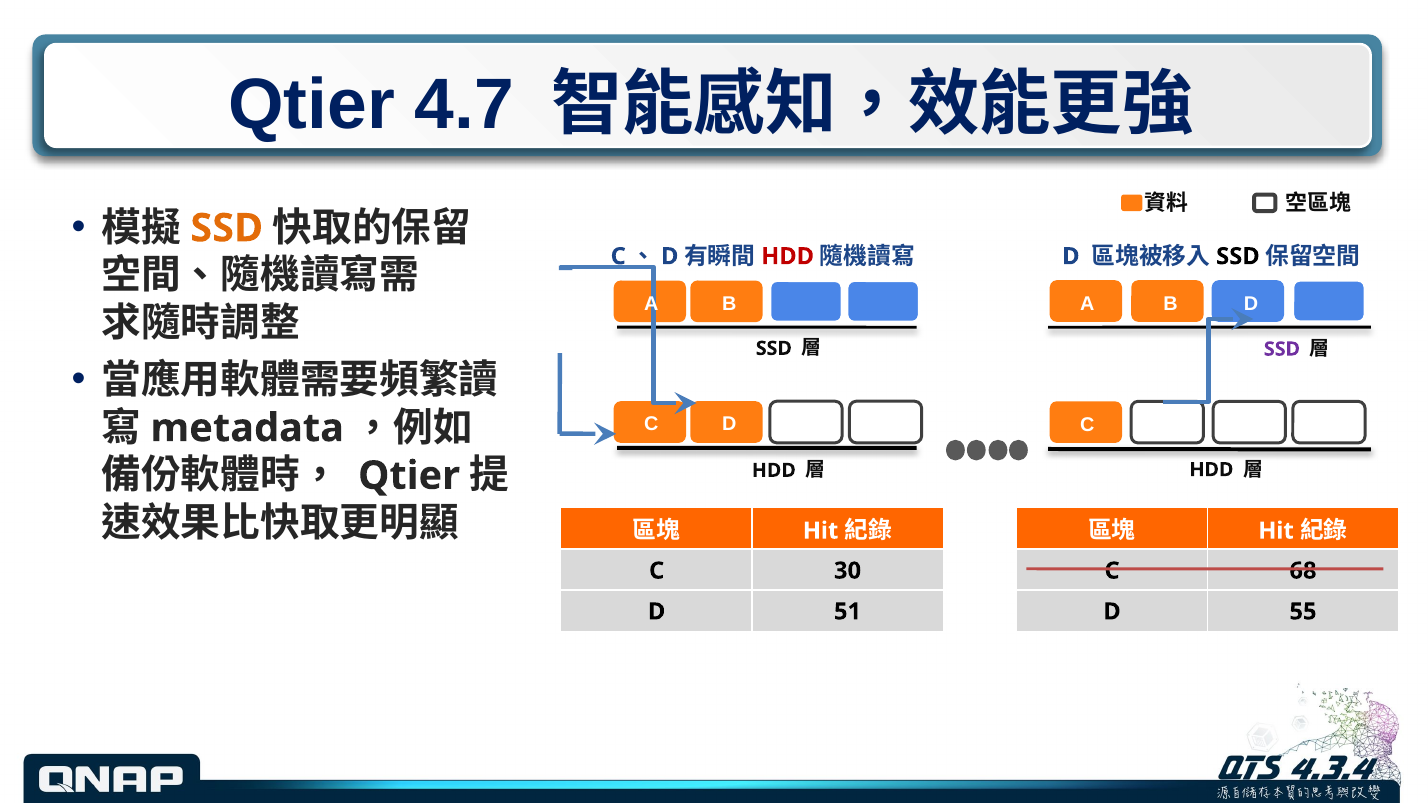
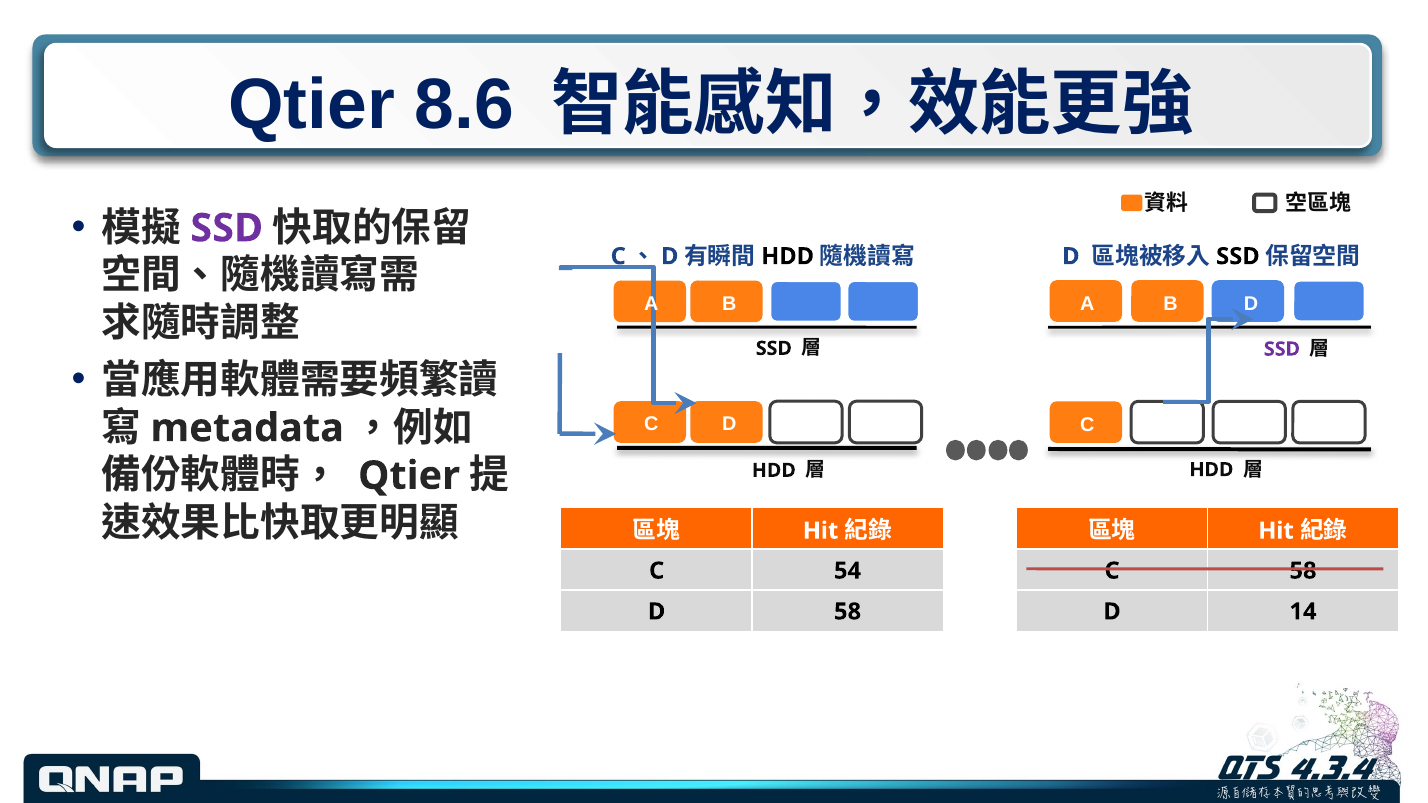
4.7: 4.7 -> 8.6
SSD at (227, 228) colour: orange -> purple
HDD at (788, 256) colour: red -> black
30: 30 -> 54
C 68: 68 -> 58
D 51: 51 -> 58
55: 55 -> 14
